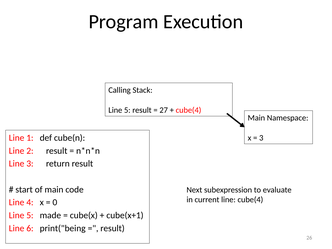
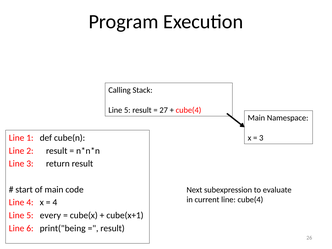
0 at (55, 202): 0 -> 4
made: made -> every
